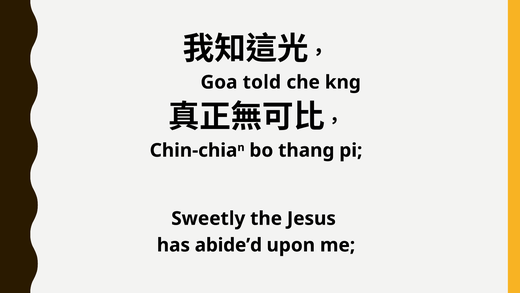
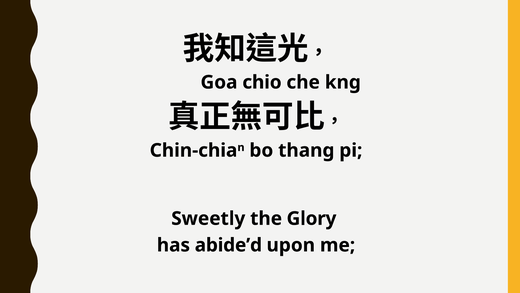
told: told -> chio
Jesus: Jesus -> Glory
